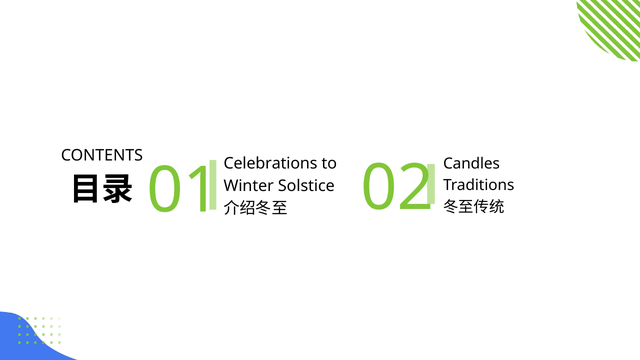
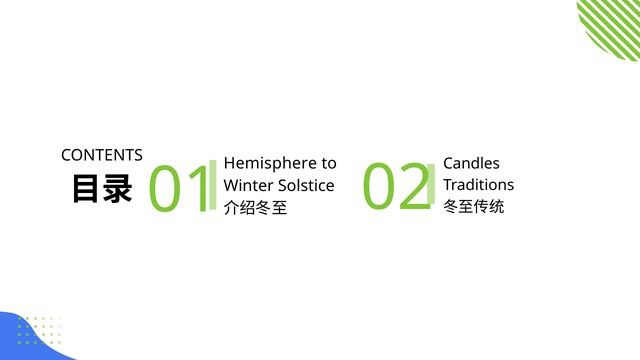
Celebrations: Celebrations -> Hemisphere
